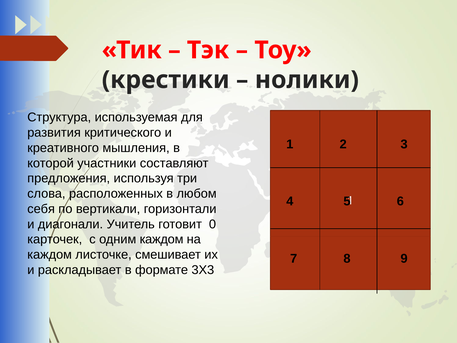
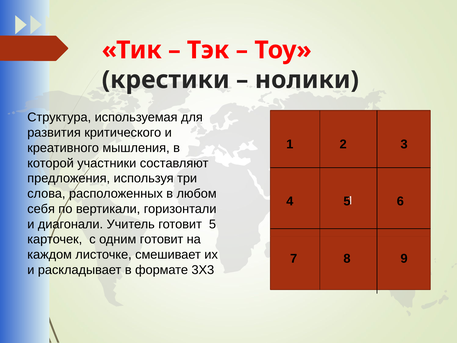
готовит 0: 0 -> 5
одним каждом: каждом -> готовит
